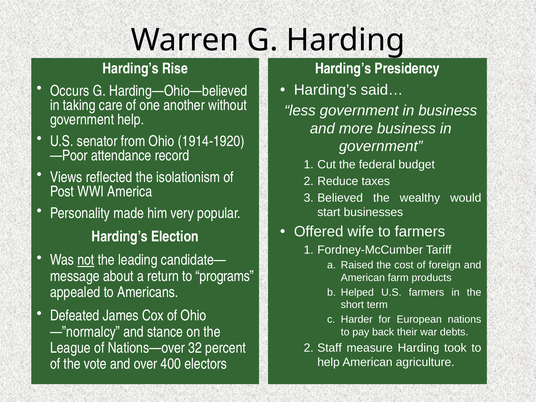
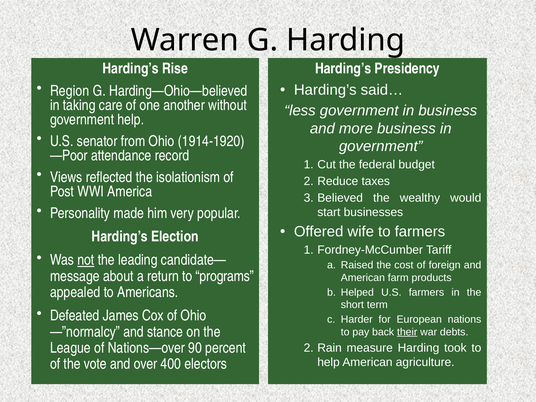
Occurs: Occurs -> Region
their underline: none -> present
32: 32 -> 90
Staff: Staff -> Rain
